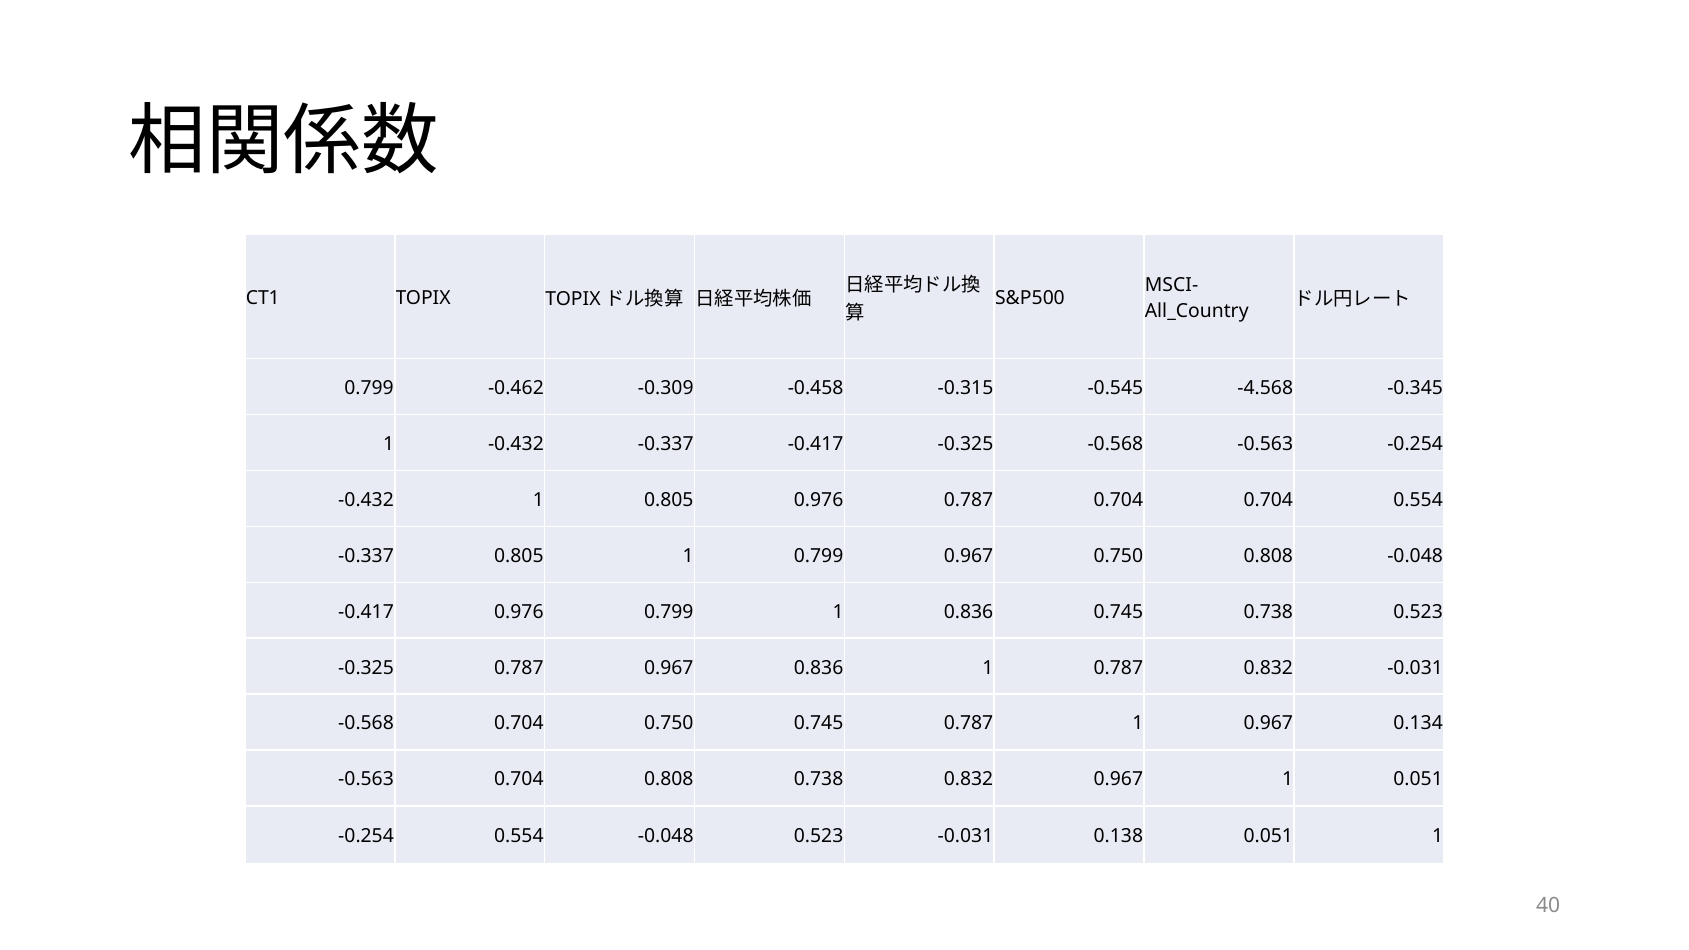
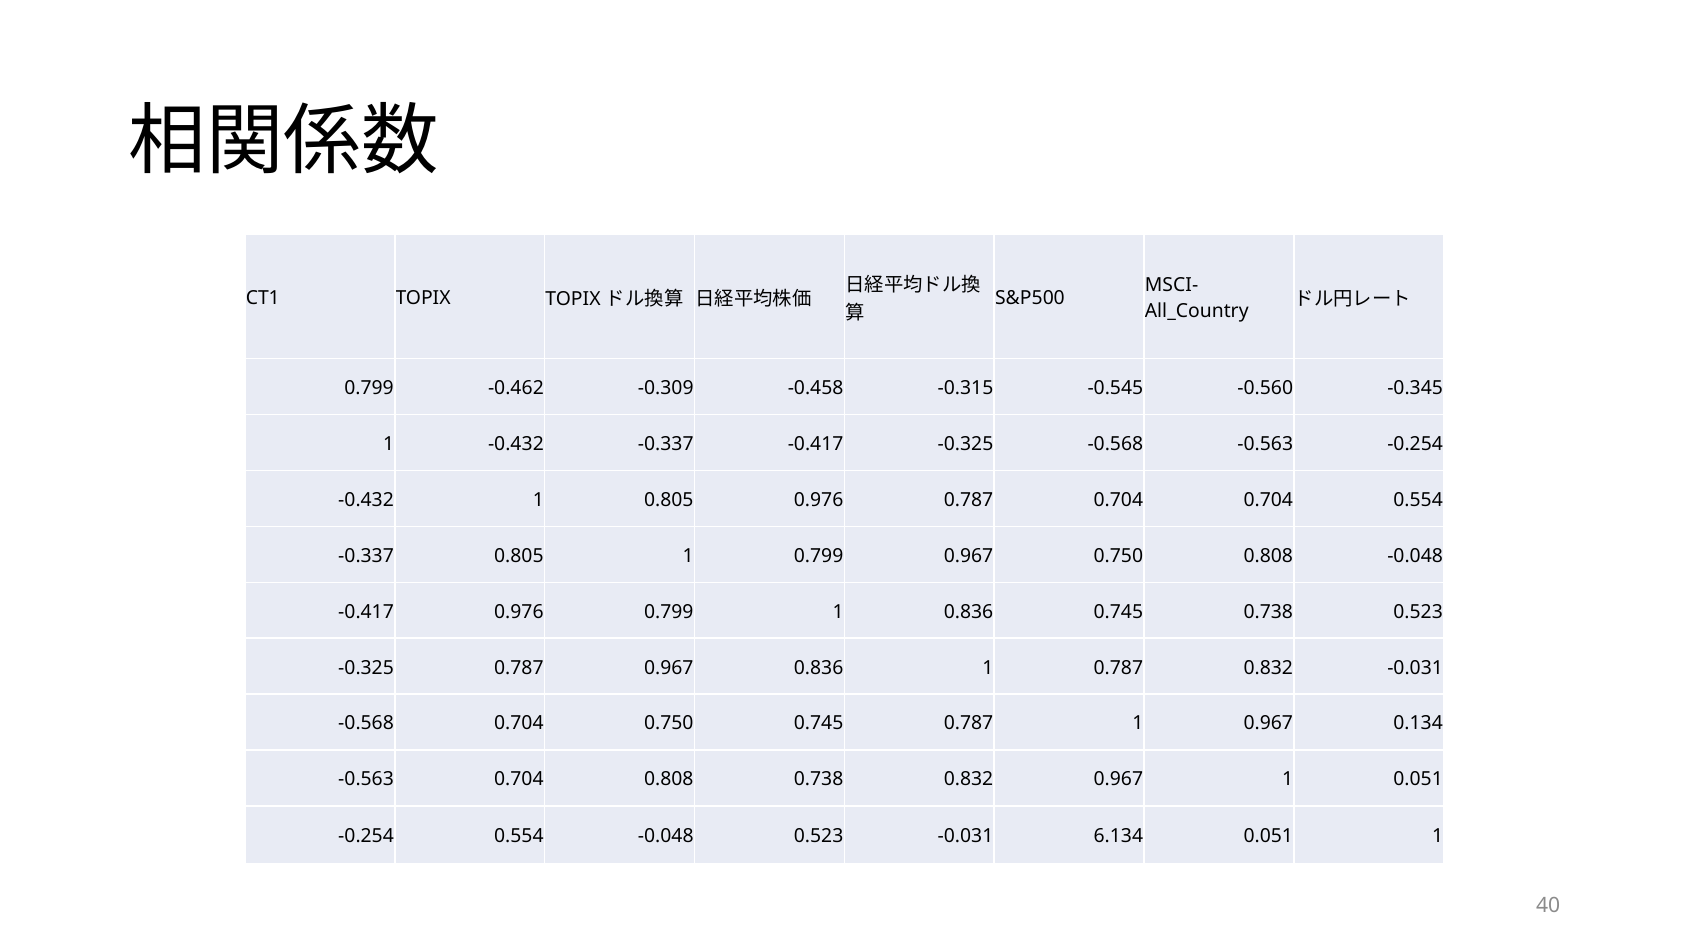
-4.568: -4.568 -> -0.560
0.138: 0.138 -> 6.134
